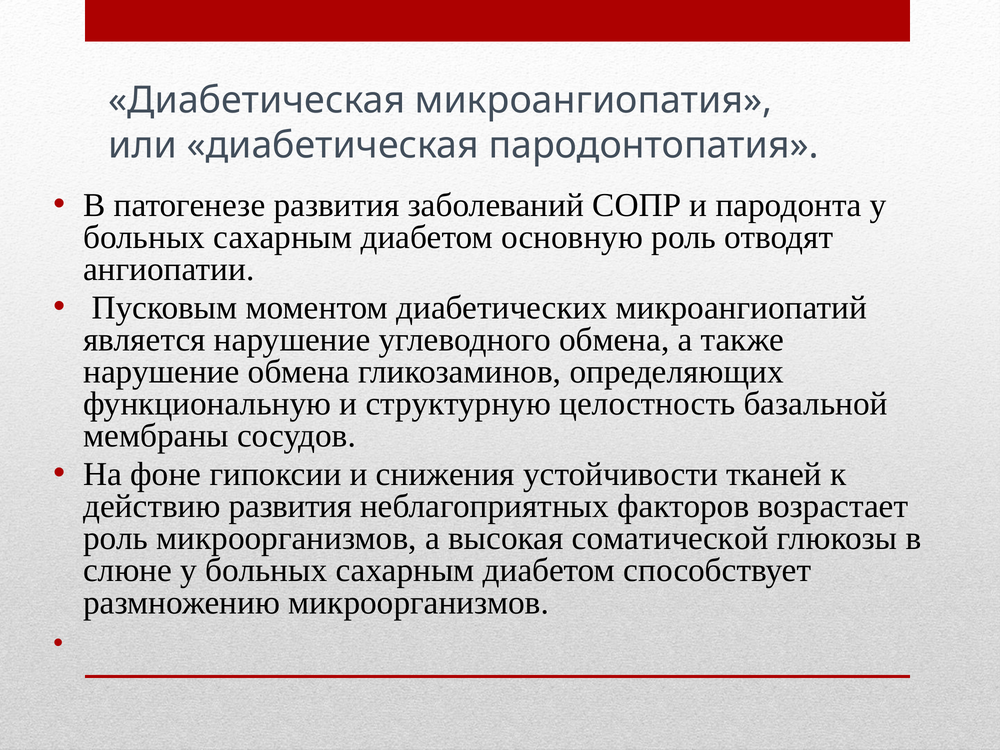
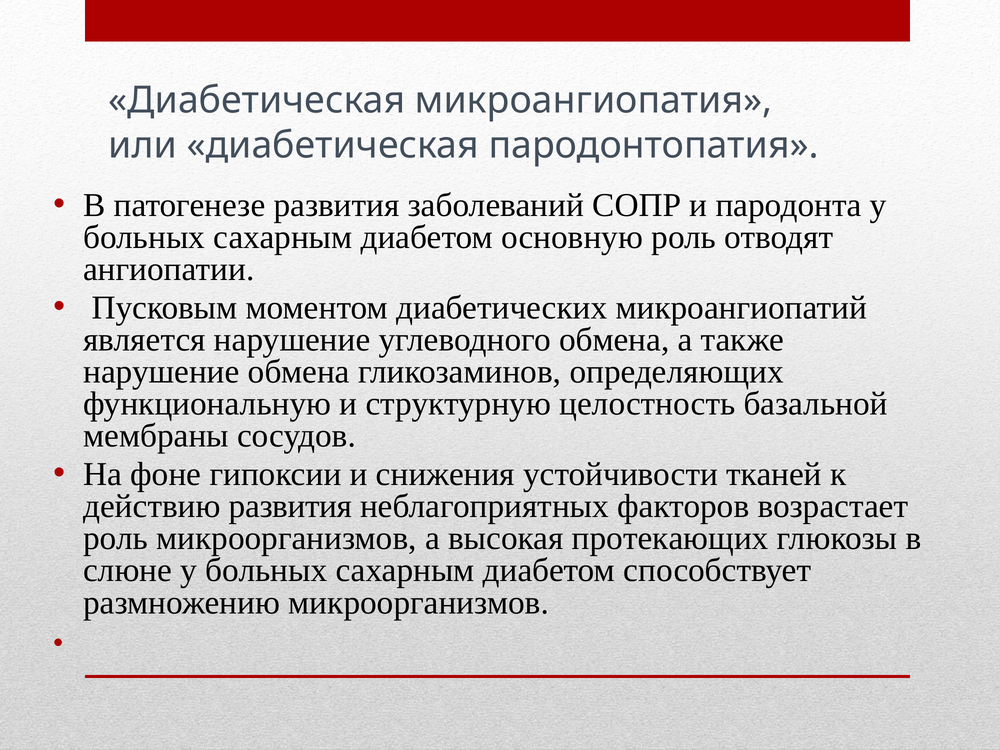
соматической: соматической -> протекающих
